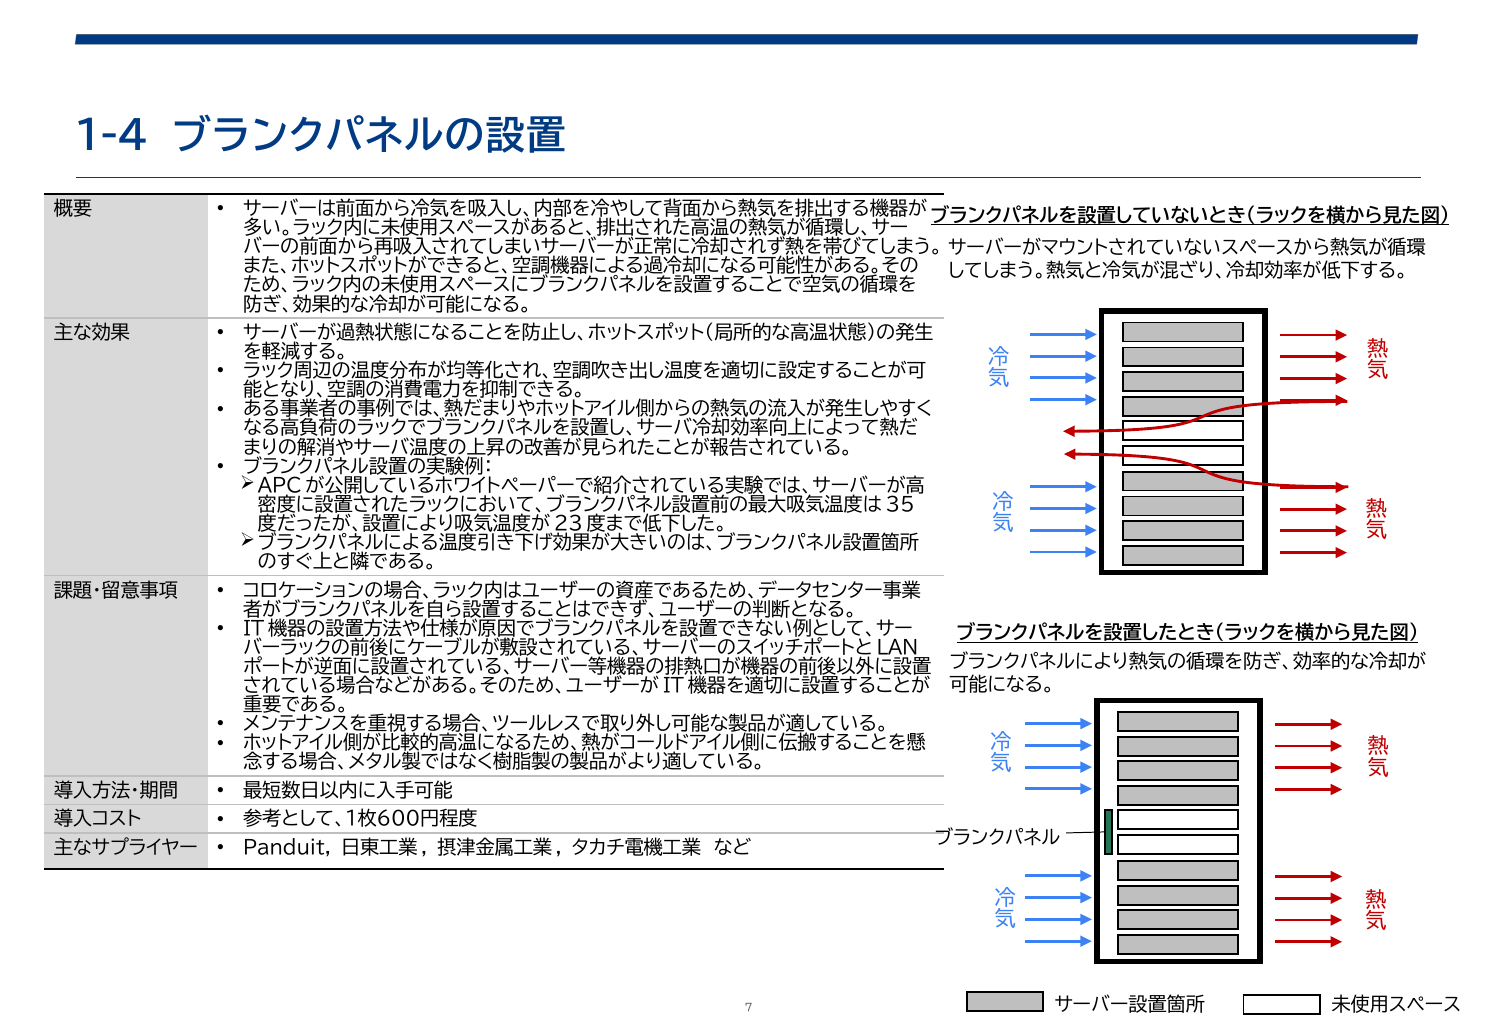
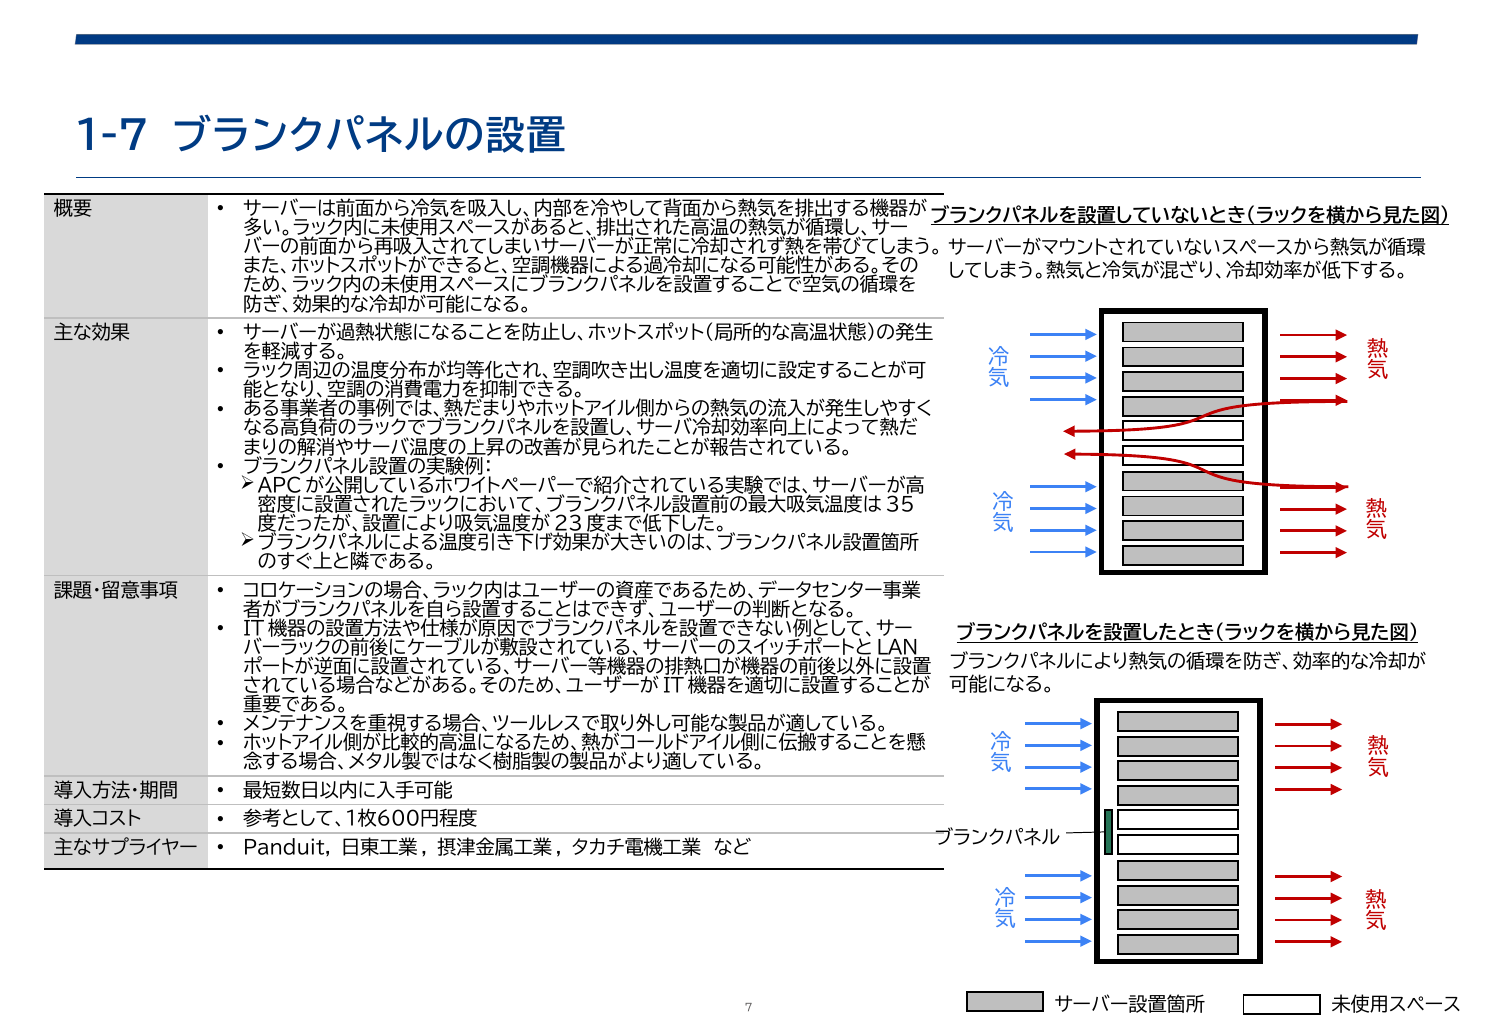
1-4: 1-4 -> 1-7
